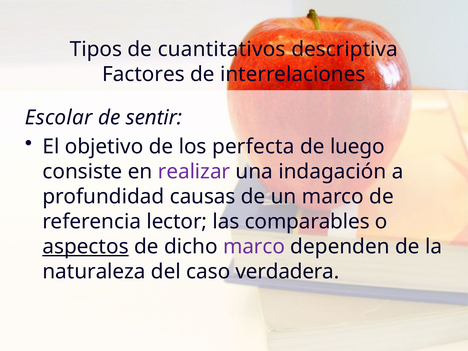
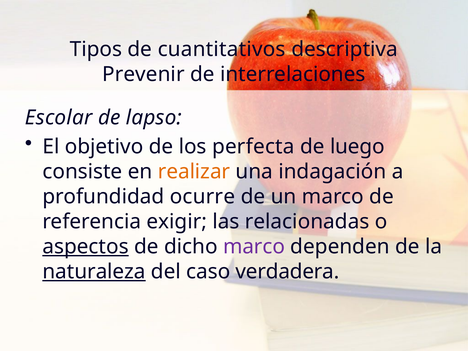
Factores: Factores -> Prevenir
sentir: sentir -> lapso
realizar colour: purple -> orange
causas: causas -> ocurre
lector: lector -> exigir
comparables: comparables -> relacionadas
naturaleza underline: none -> present
